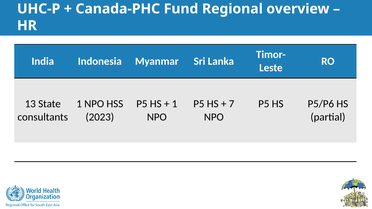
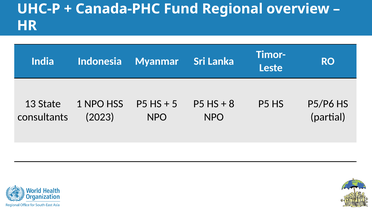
1 at (175, 104): 1 -> 5
7: 7 -> 8
